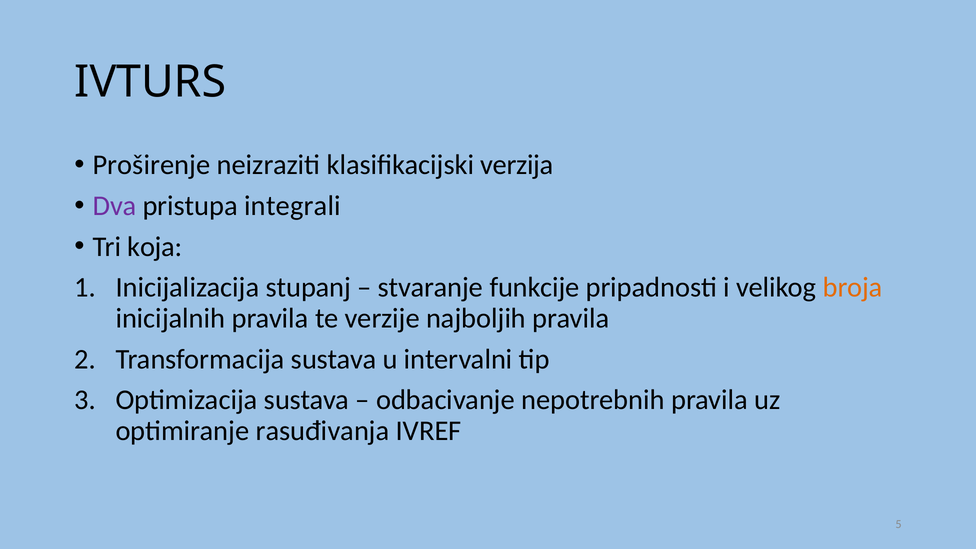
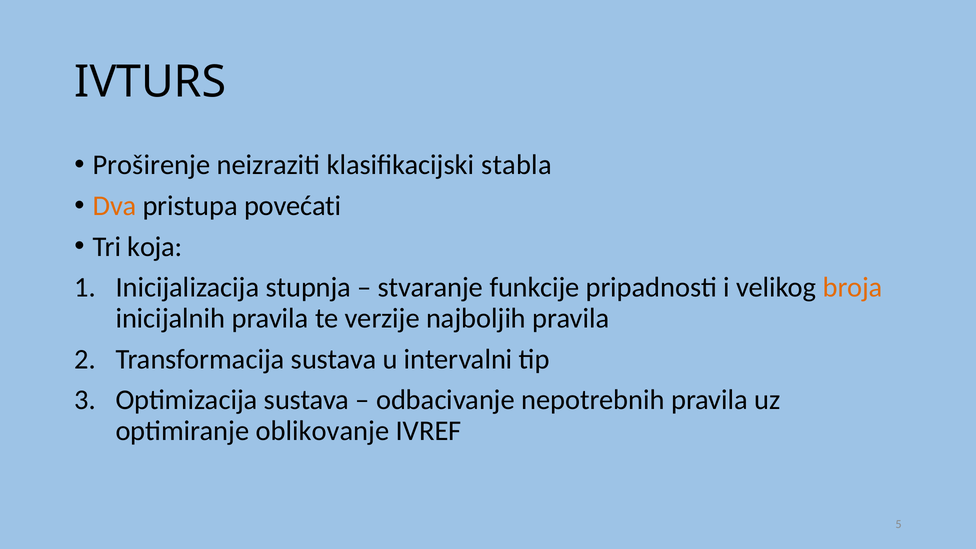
verzija: verzija -> stabla
Dva colour: purple -> orange
integrali: integrali -> povećati
stupanj: stupanj -> stupnja
rasuđivanja: rasuđivanja -> oblikovanje
